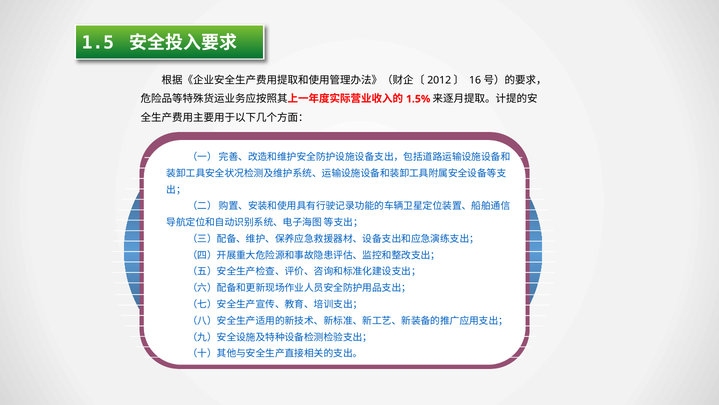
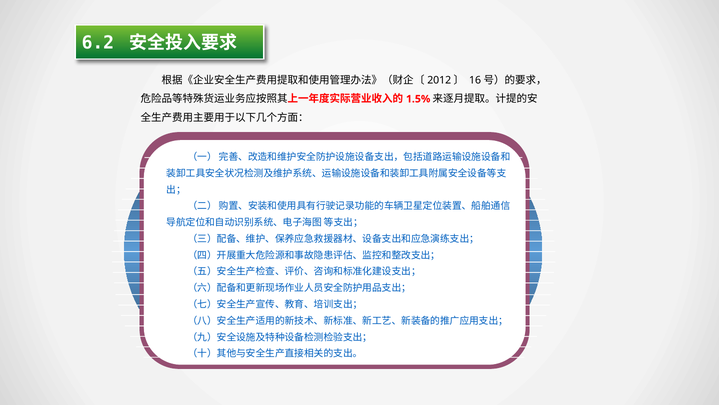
1.5: 1.5 -> 6.2
